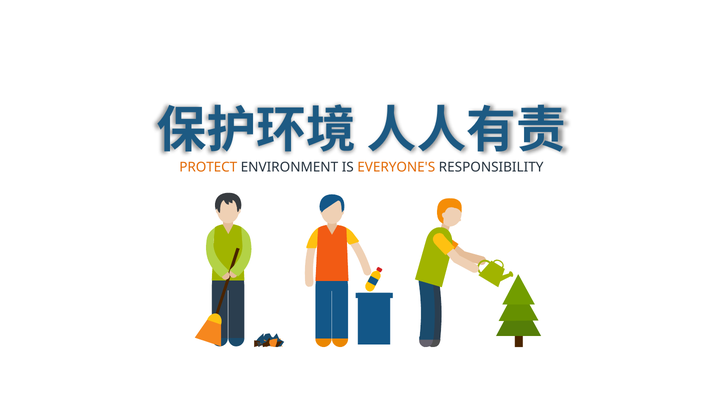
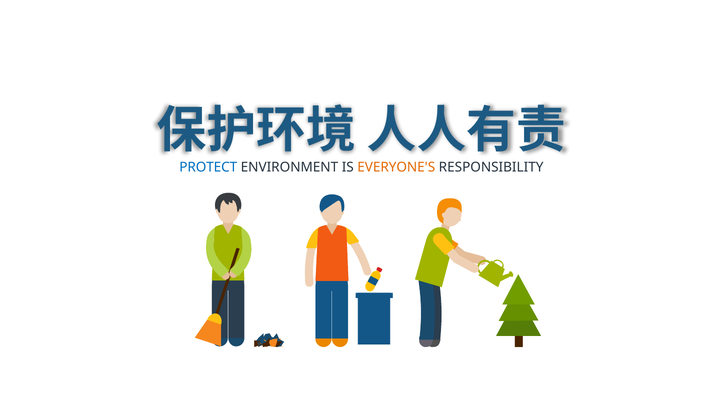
PROTECT colour: orange -> blue
